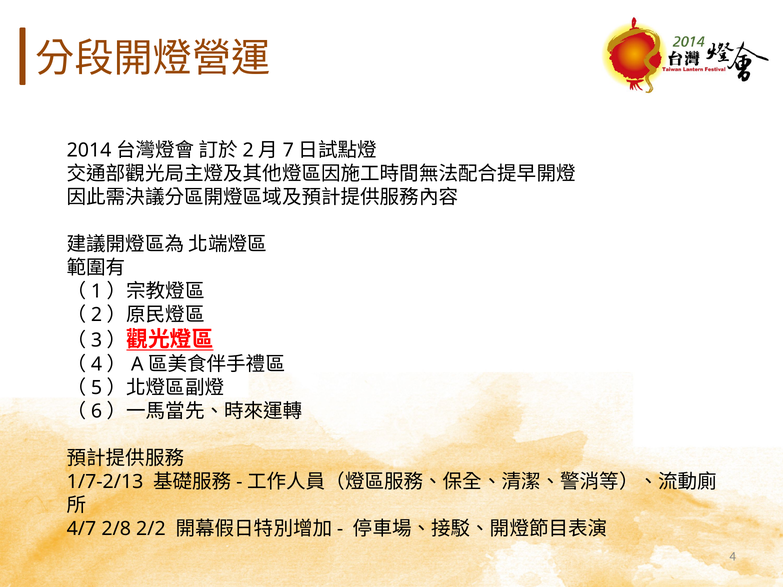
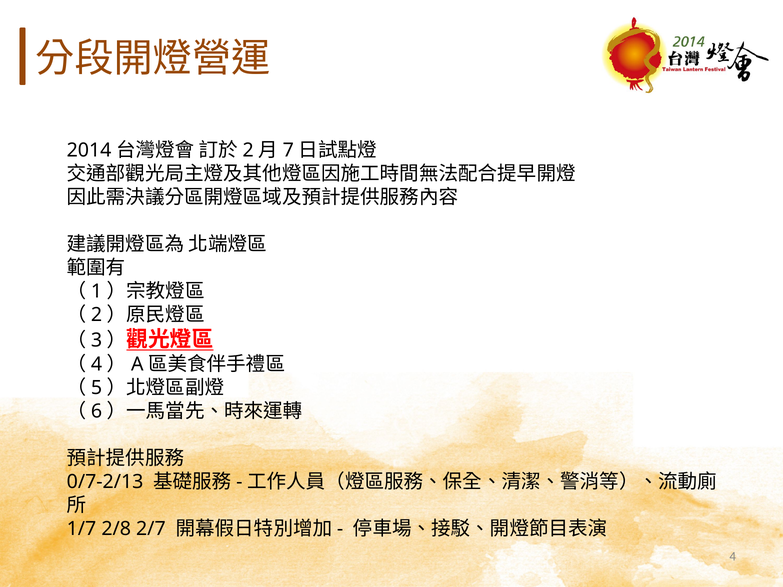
1/7-2/13: 1/7-2/13 -> 0/7-2/13
4/7: 4/7 -> 1/7
2/2: 2/2 -> 2/7
